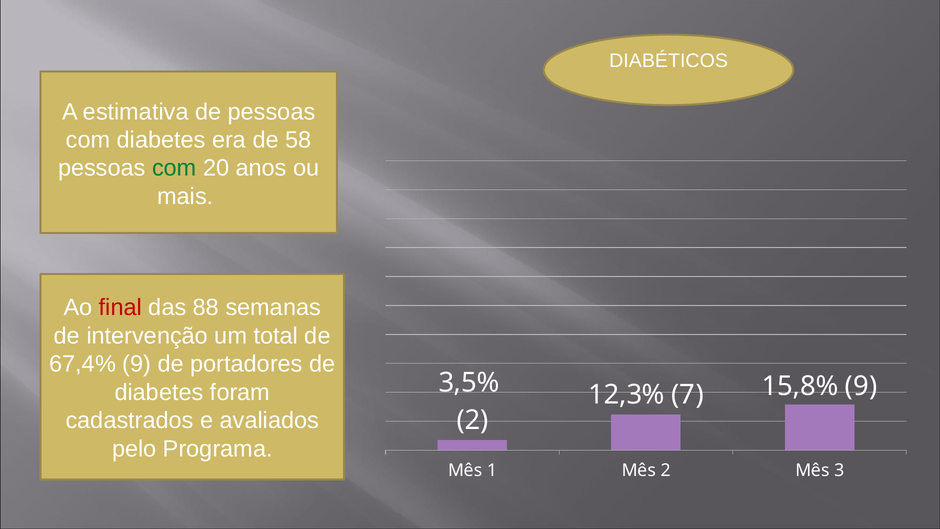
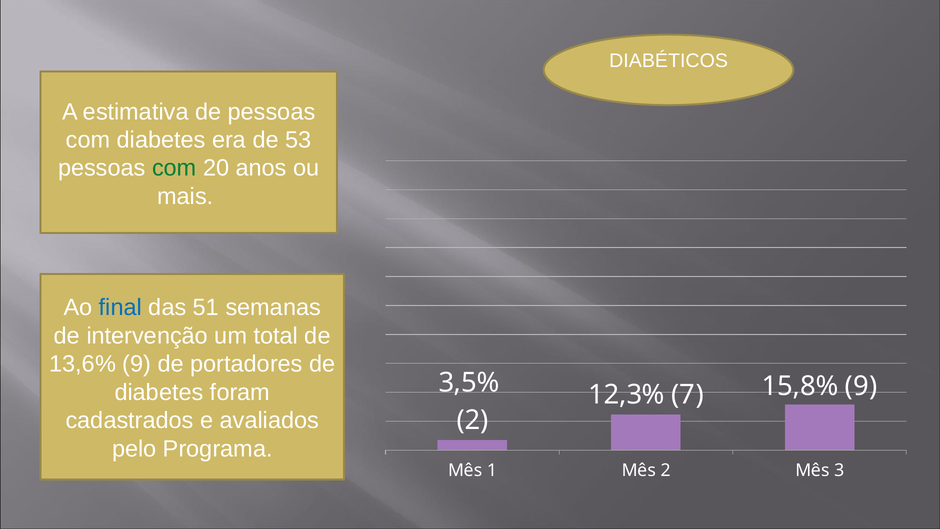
58: 58 -> 53
final colour: red -> blue
88: 88 -> 51
67,4%: 67,4% -> 13,6%
